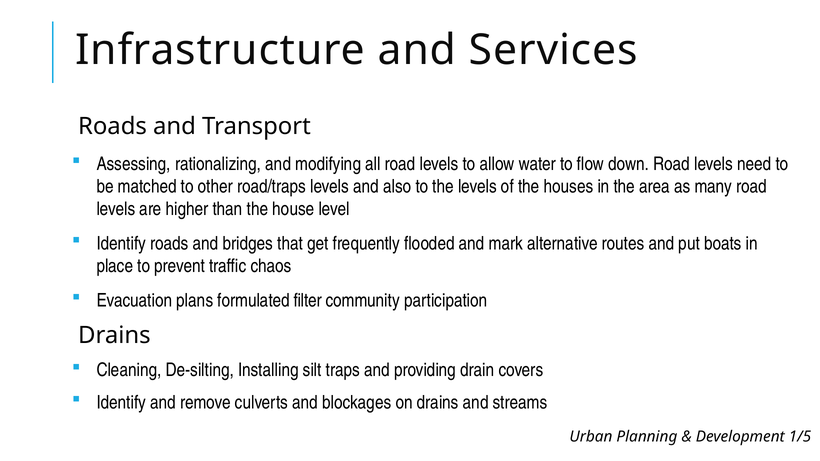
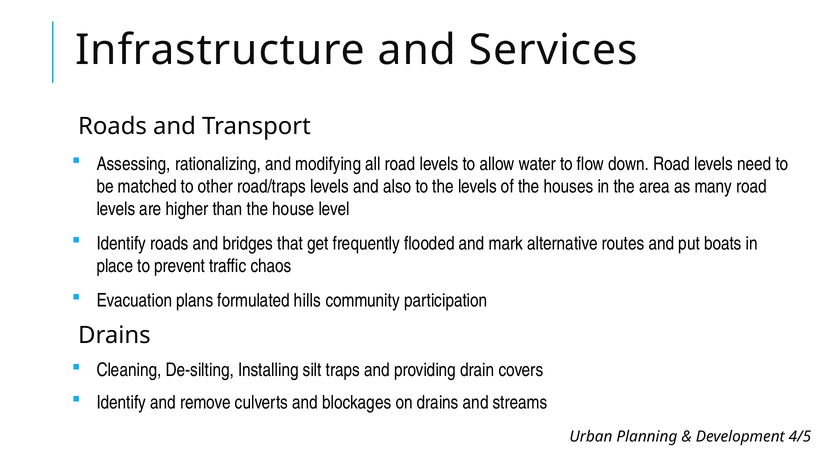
filter: filter -> hills
1/5: 1/5 -> 4/5
